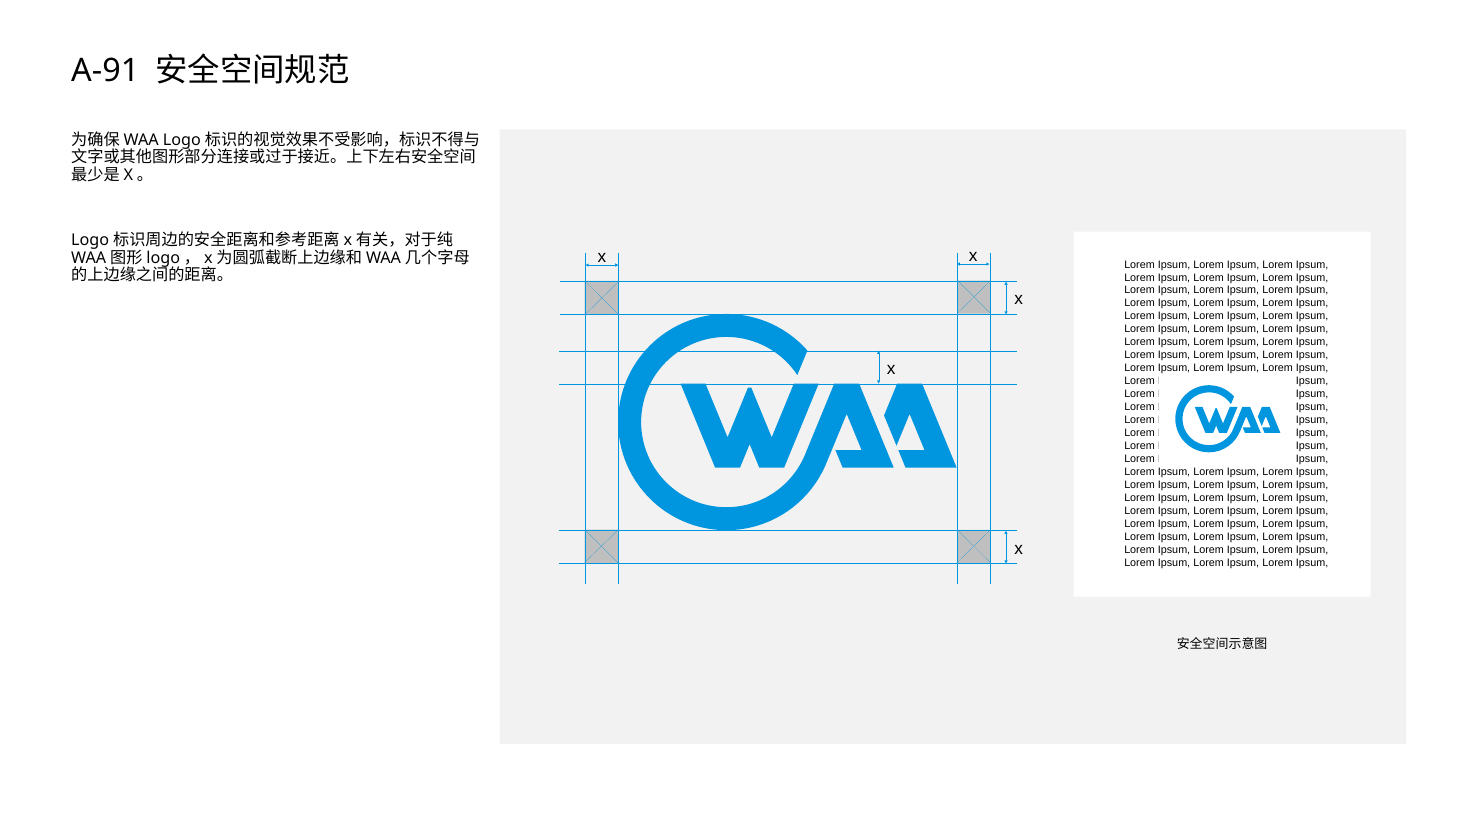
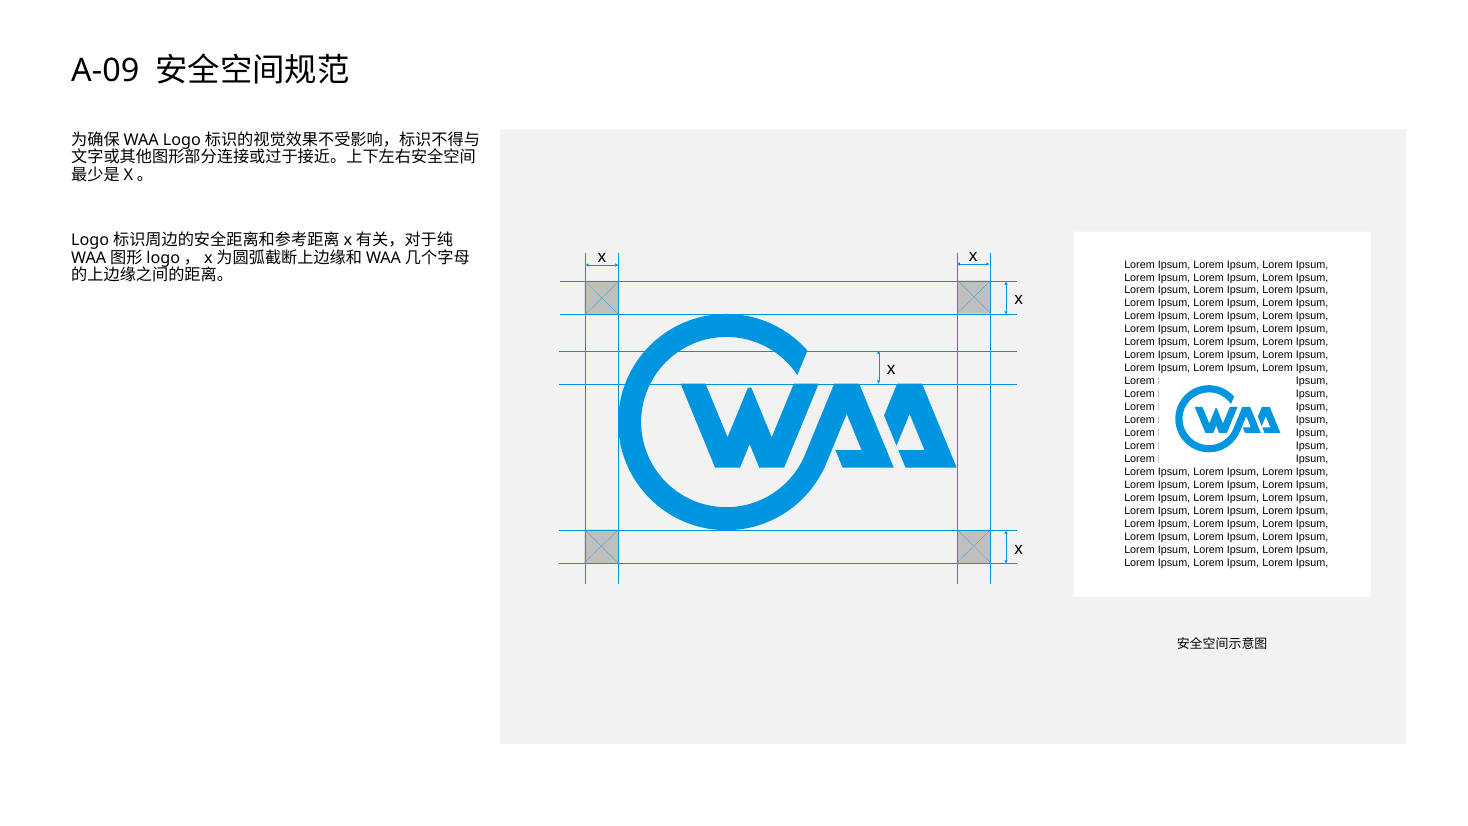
A-91: A-91 -> A-09
